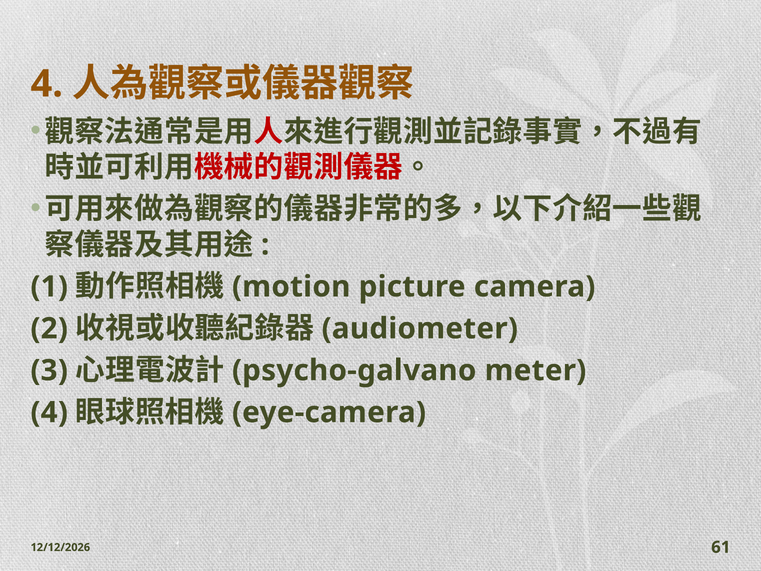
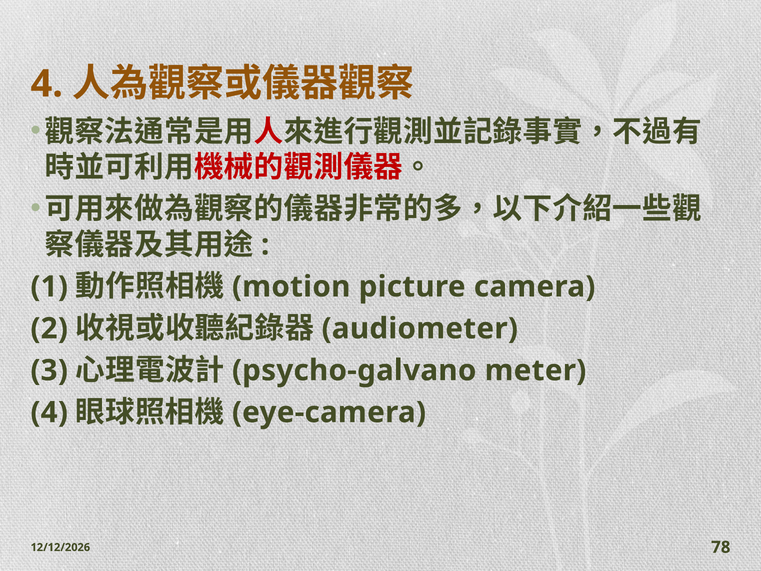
61: 61 -> 78
